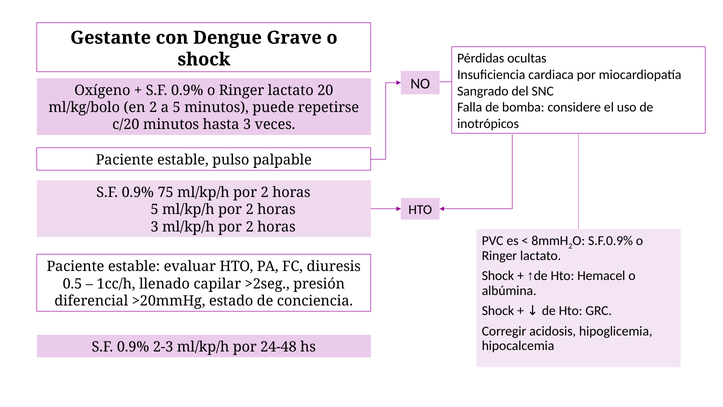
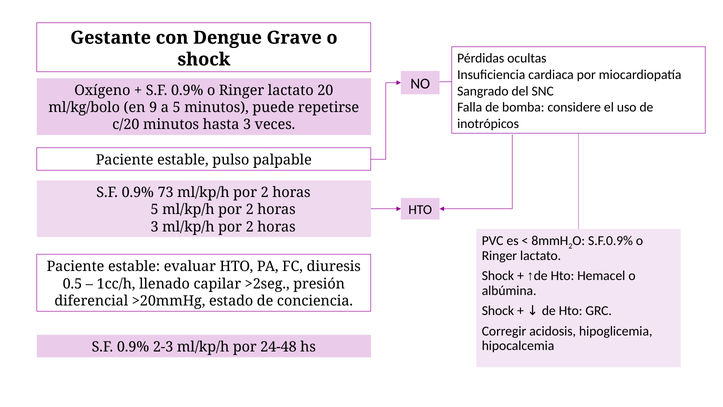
en 2: 2 -> 9
75: 75 -> 73
